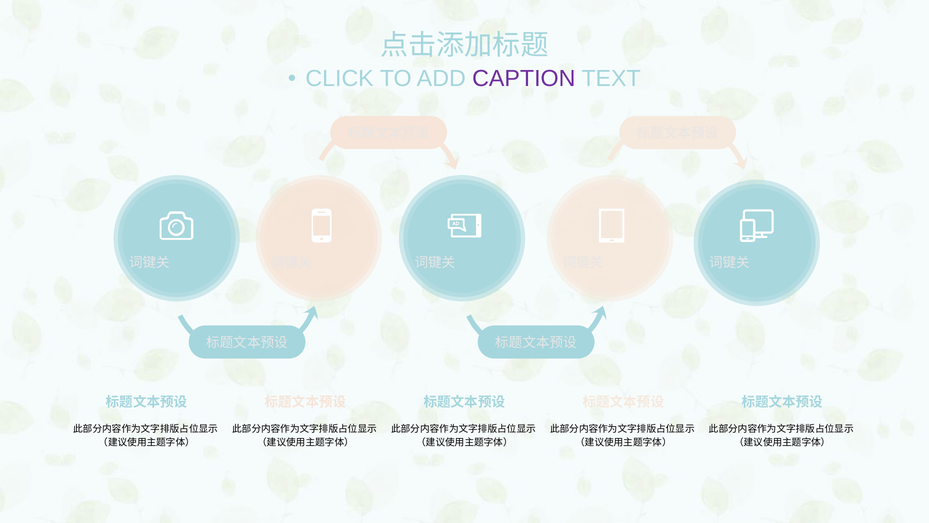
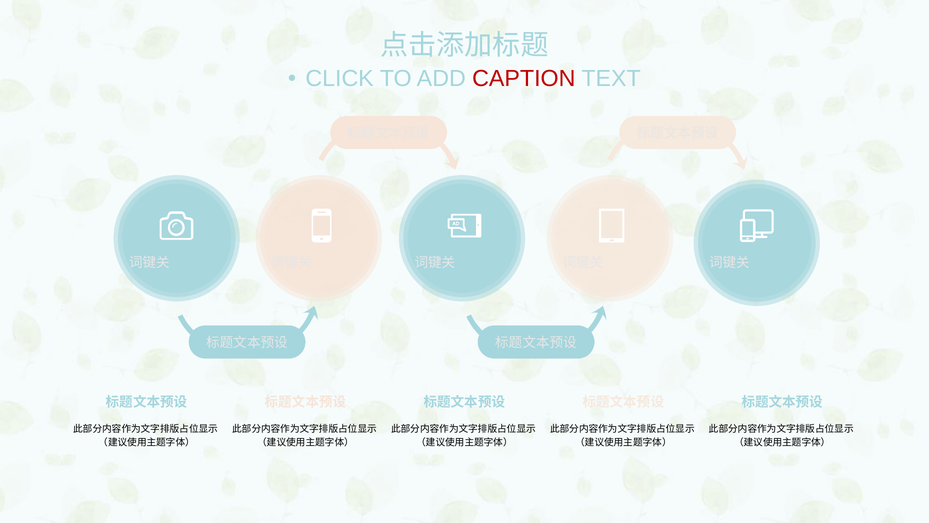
CAPTION colour: purple -> red
